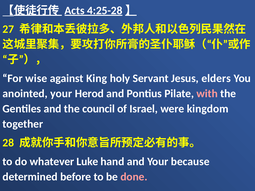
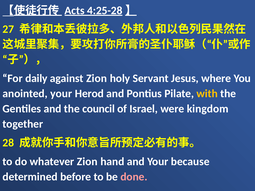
wise: wise -> daily
against King: King -> Zion
elders: elders -> where
with colour: pink -> yellow
whatever Luke: Luke -> Zion
